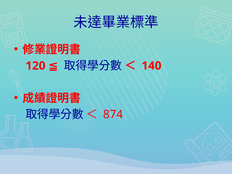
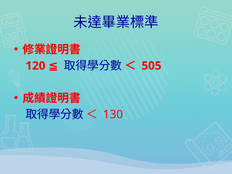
140: 140 -> 505
874: 874 -> 130
